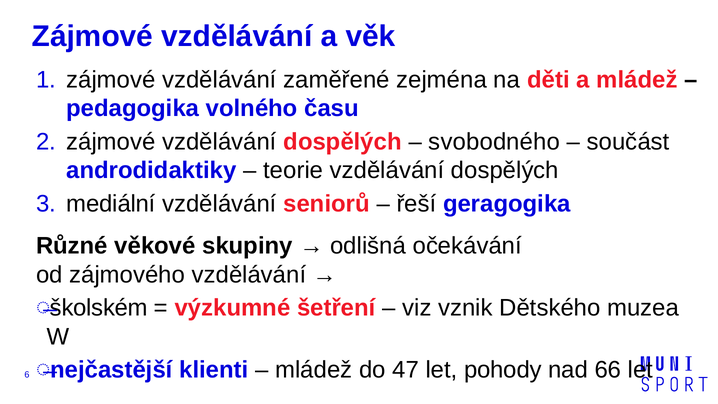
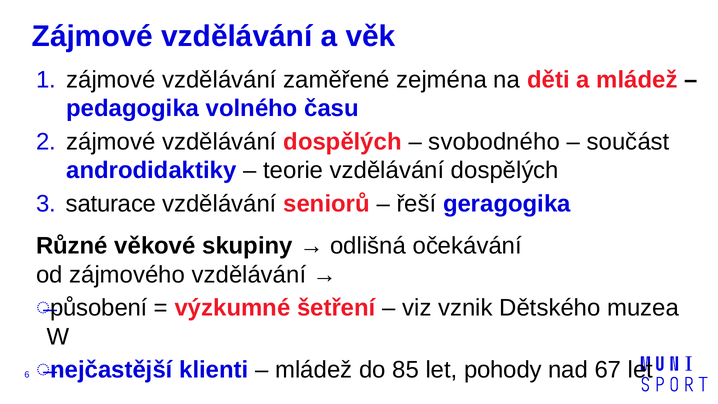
mediální: mediální -> saturace
školském: školském -> působení
47: 47 -> 85
66: 66 -> 67
